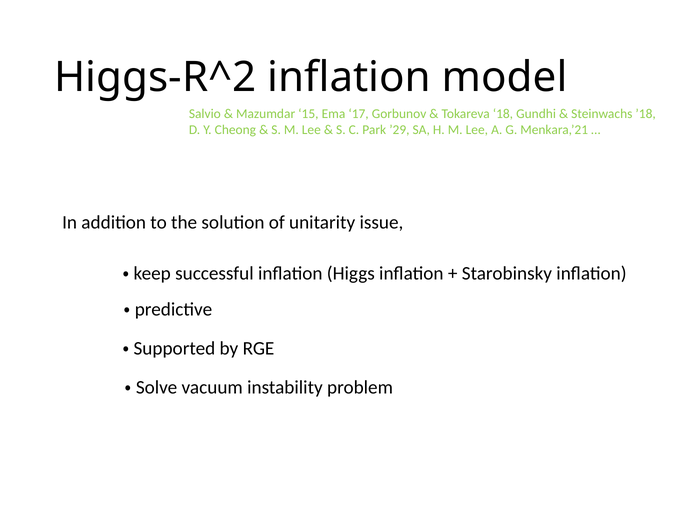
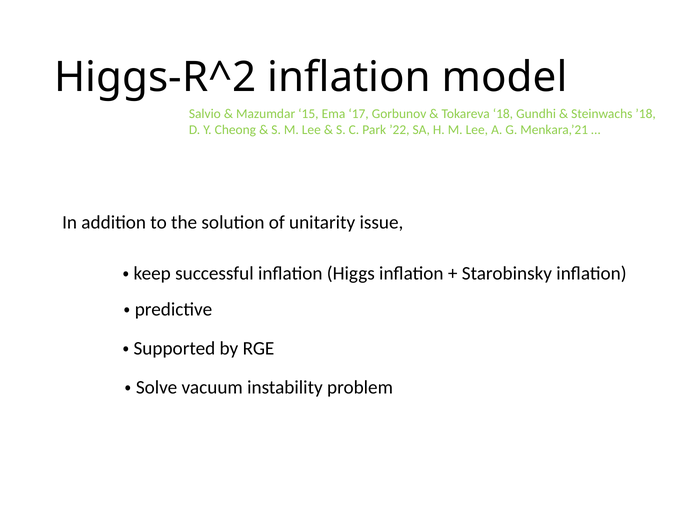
’29: ’29 -> ’22
